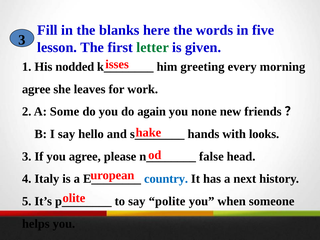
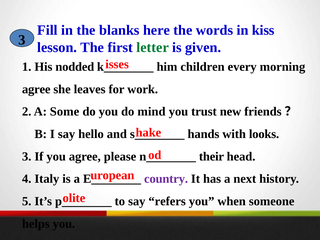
five: five -> kiss
greeting: greeting -> children
again: again -> mind
none: none -> trust
false: false -> their
country colour: blue -> purple
polite: polite -> refers
